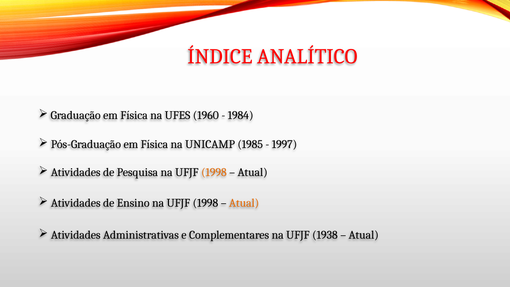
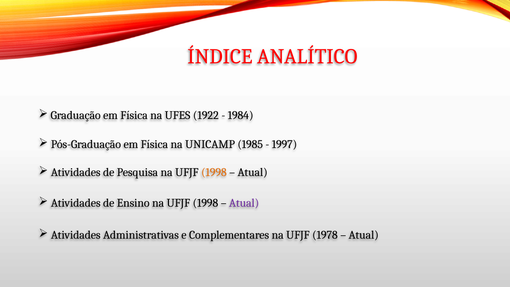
1960: 1960 -> 1922
Atual at (244, 203) colour: orange -> purple
1938: 1938 -> 1978
